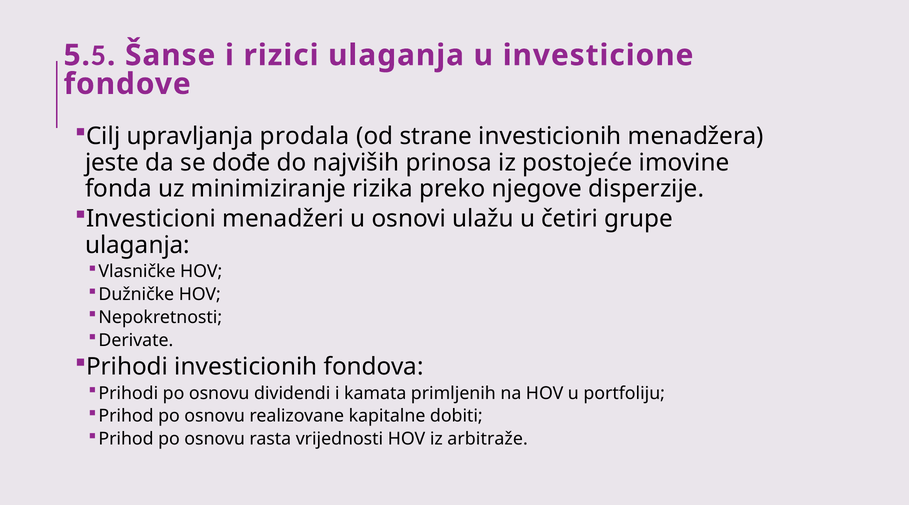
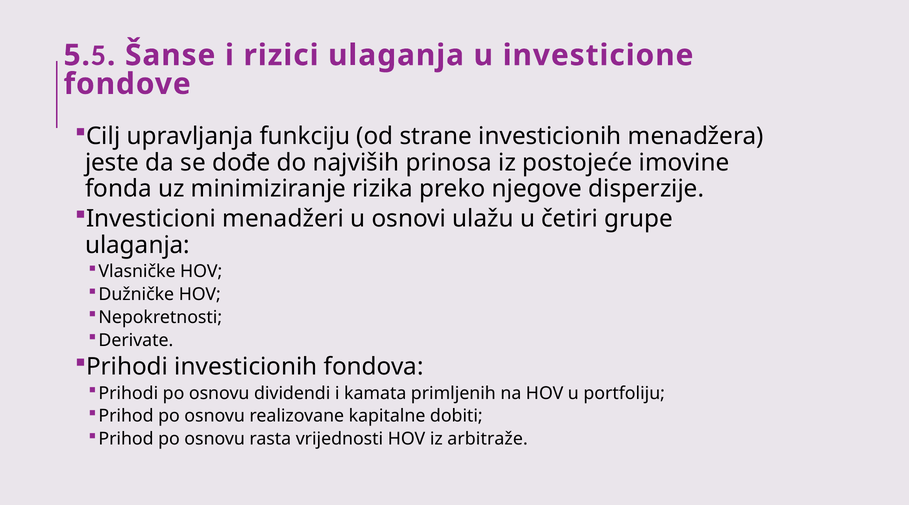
prodala: prodala -> funkciju
